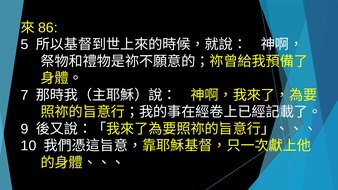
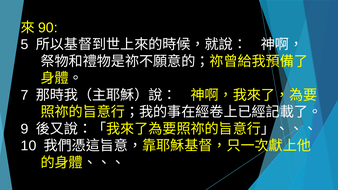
86: 86 -> 90
